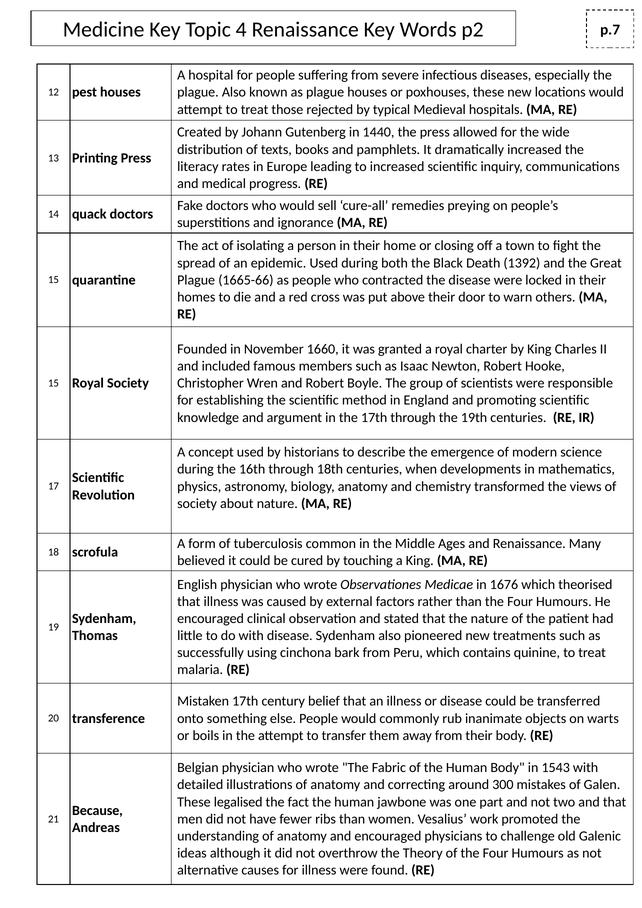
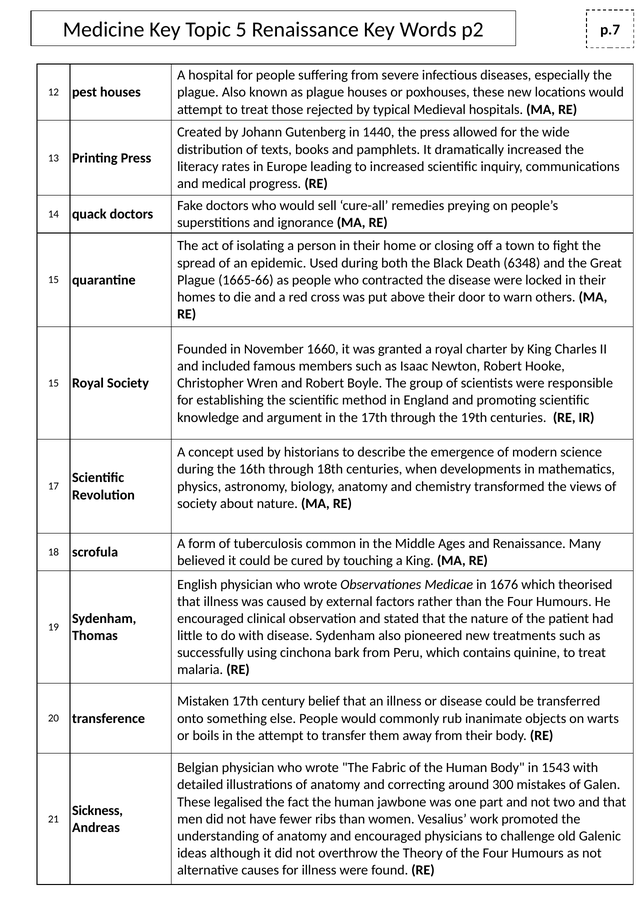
4: 4 -> 5
1392: 1392 -> 6348
Because: Because -> Sickness
